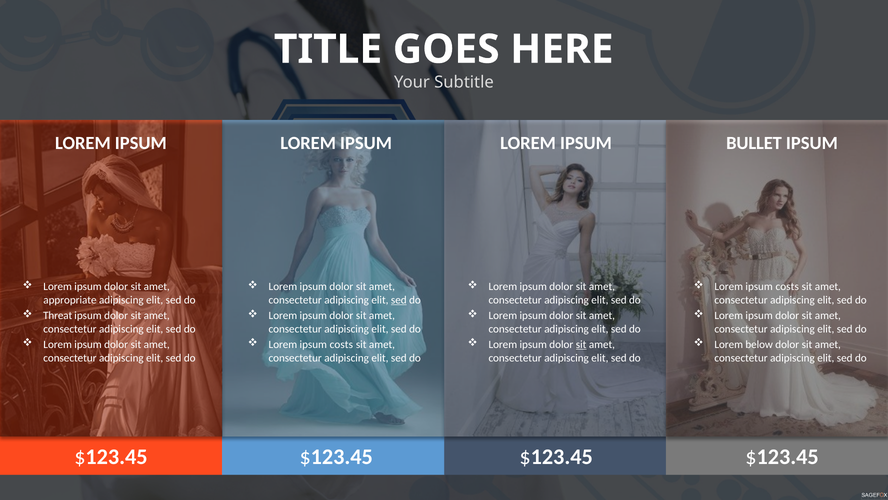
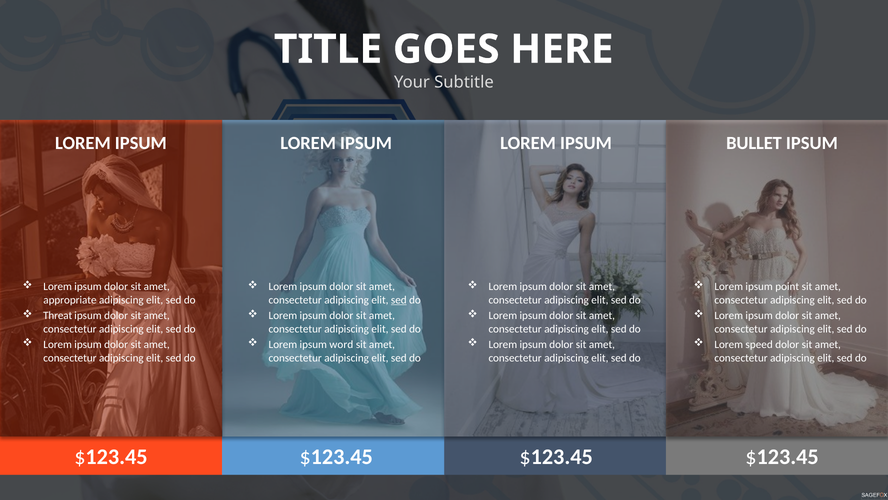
costs at (787, 286): costs -> point
costs at (341, 344): costs -> word
sit at (581, 344) underline: present -> none
below: below -> speed
